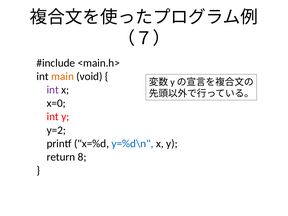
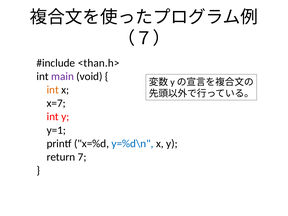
<main.h>: <main.h> -> <than.h>
main colour: orange -> purple
int at (53, 90) colour: purple -> orange
x=0: x=0 -> x=7
y=2: y=2 -> y=1
8: 8 -> 7
